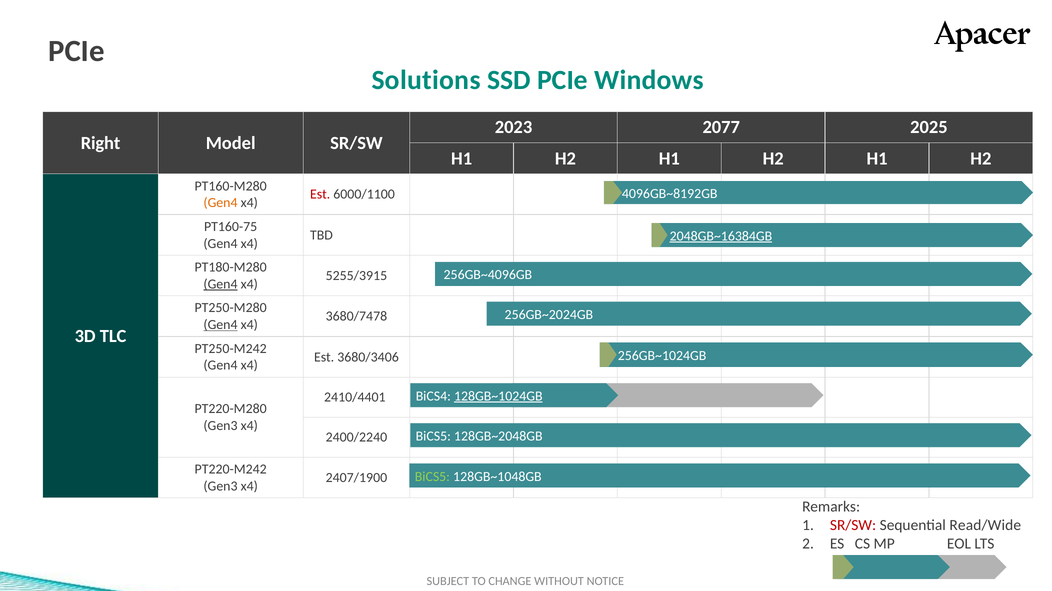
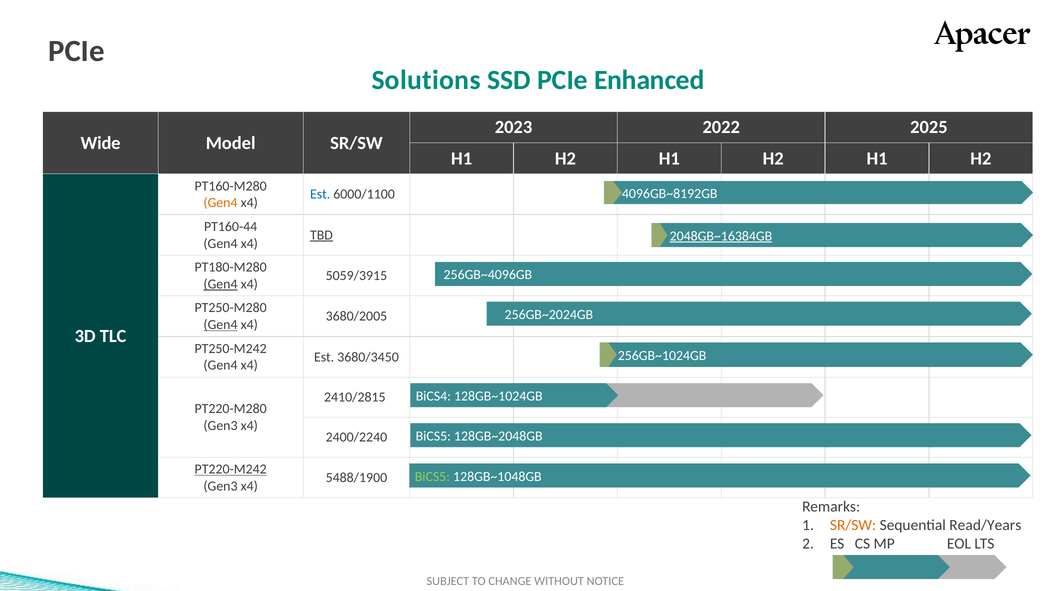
Windows: Windows -> Enhanced
2077: 2077 -> 2022
Right: Right -> Wide
Est at (320, 195) colour: red -> blue
PT160-75: PT160-75 -> PT160-44
TBD underline: none -> present
5255/3915: 5255/3915 -> 5059/3915
3680/7478: 3680/7478 -> 3680/2005
3680/3406: 3680/3406 -> 3680/3450
128GB~1024GB underline: present -> none
2410/4401: 2410/4401 -> 2410/2815
PT220-M242 underline: none -> present
2407/1900: 2407/1900 -> 5488/1900
SR/SW at (853, 526) colour: red -> orange
Read/Wide: Read/Wide -> Read/Years
